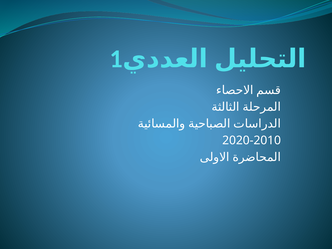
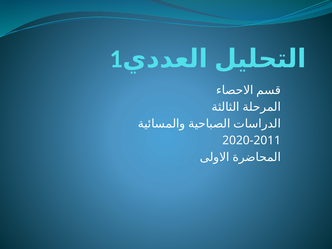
2020-2010: 2020-2010 -> 2020-2011
